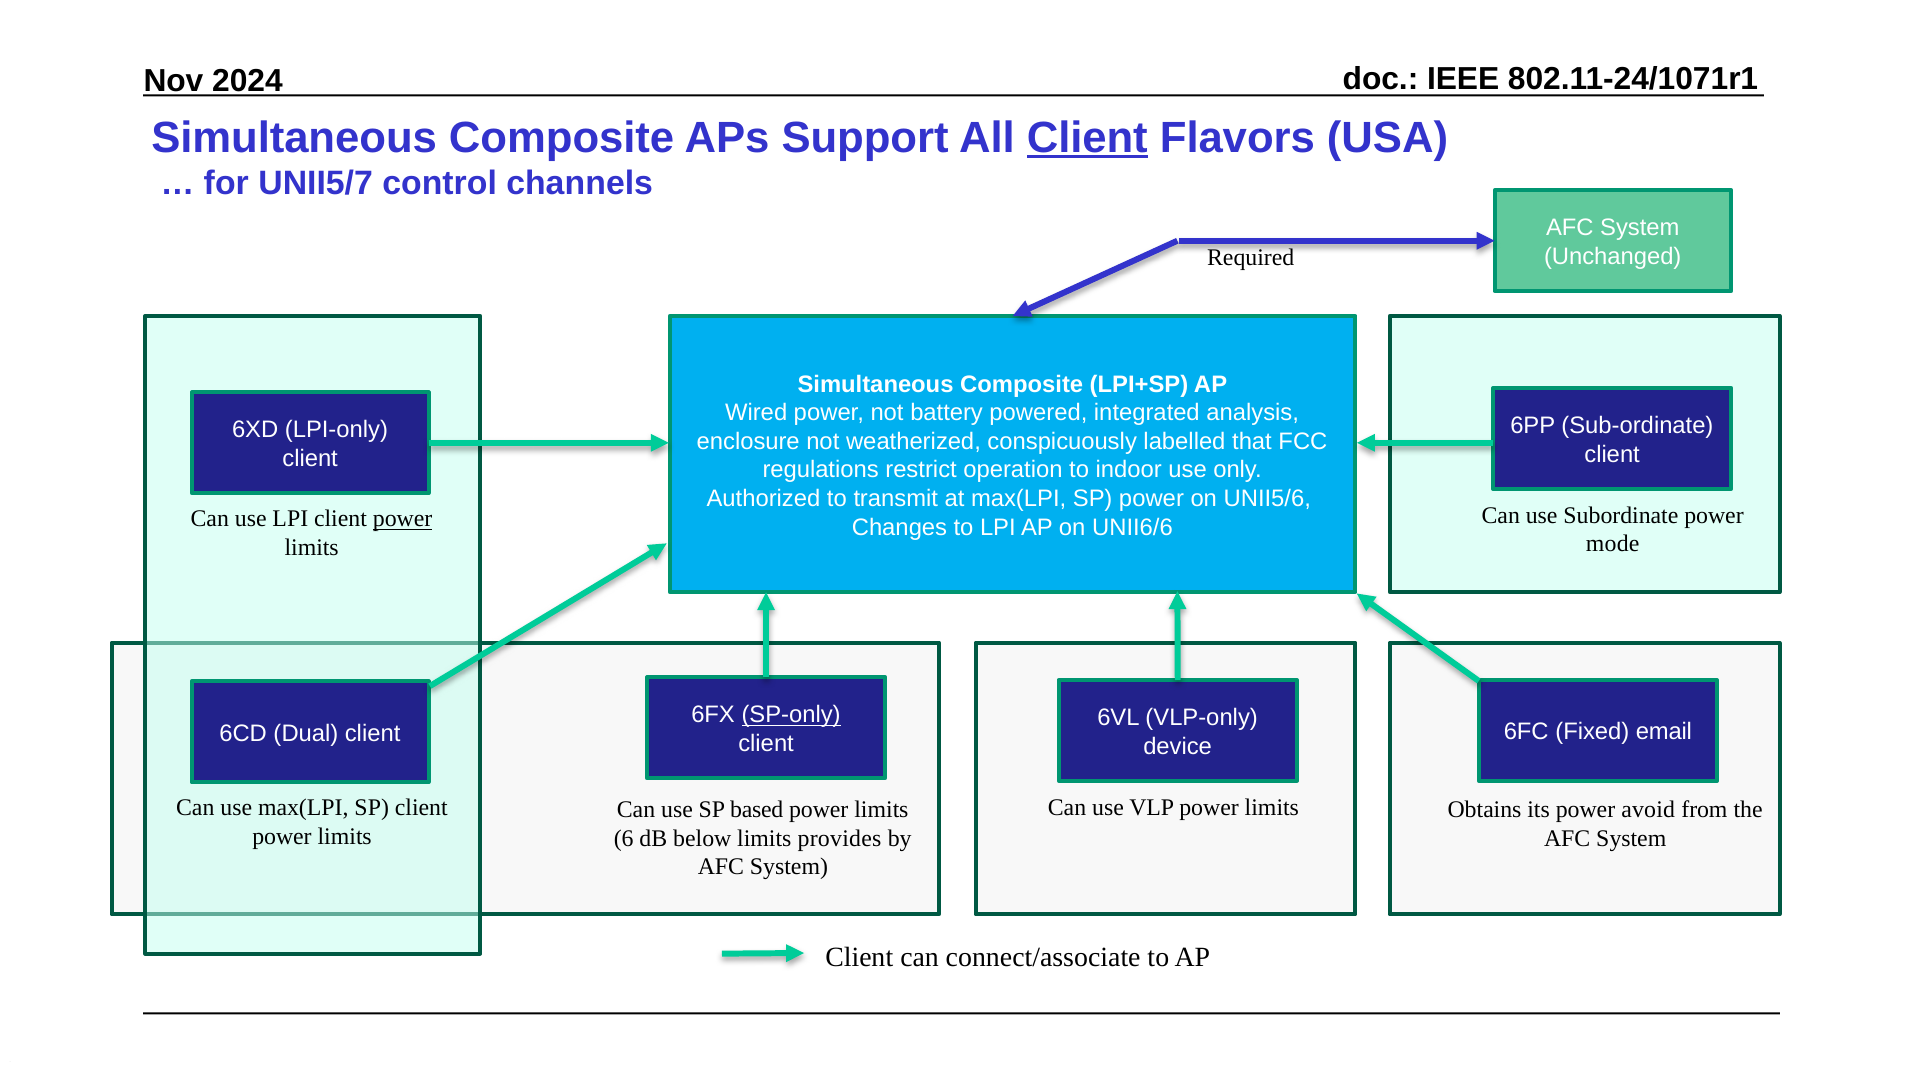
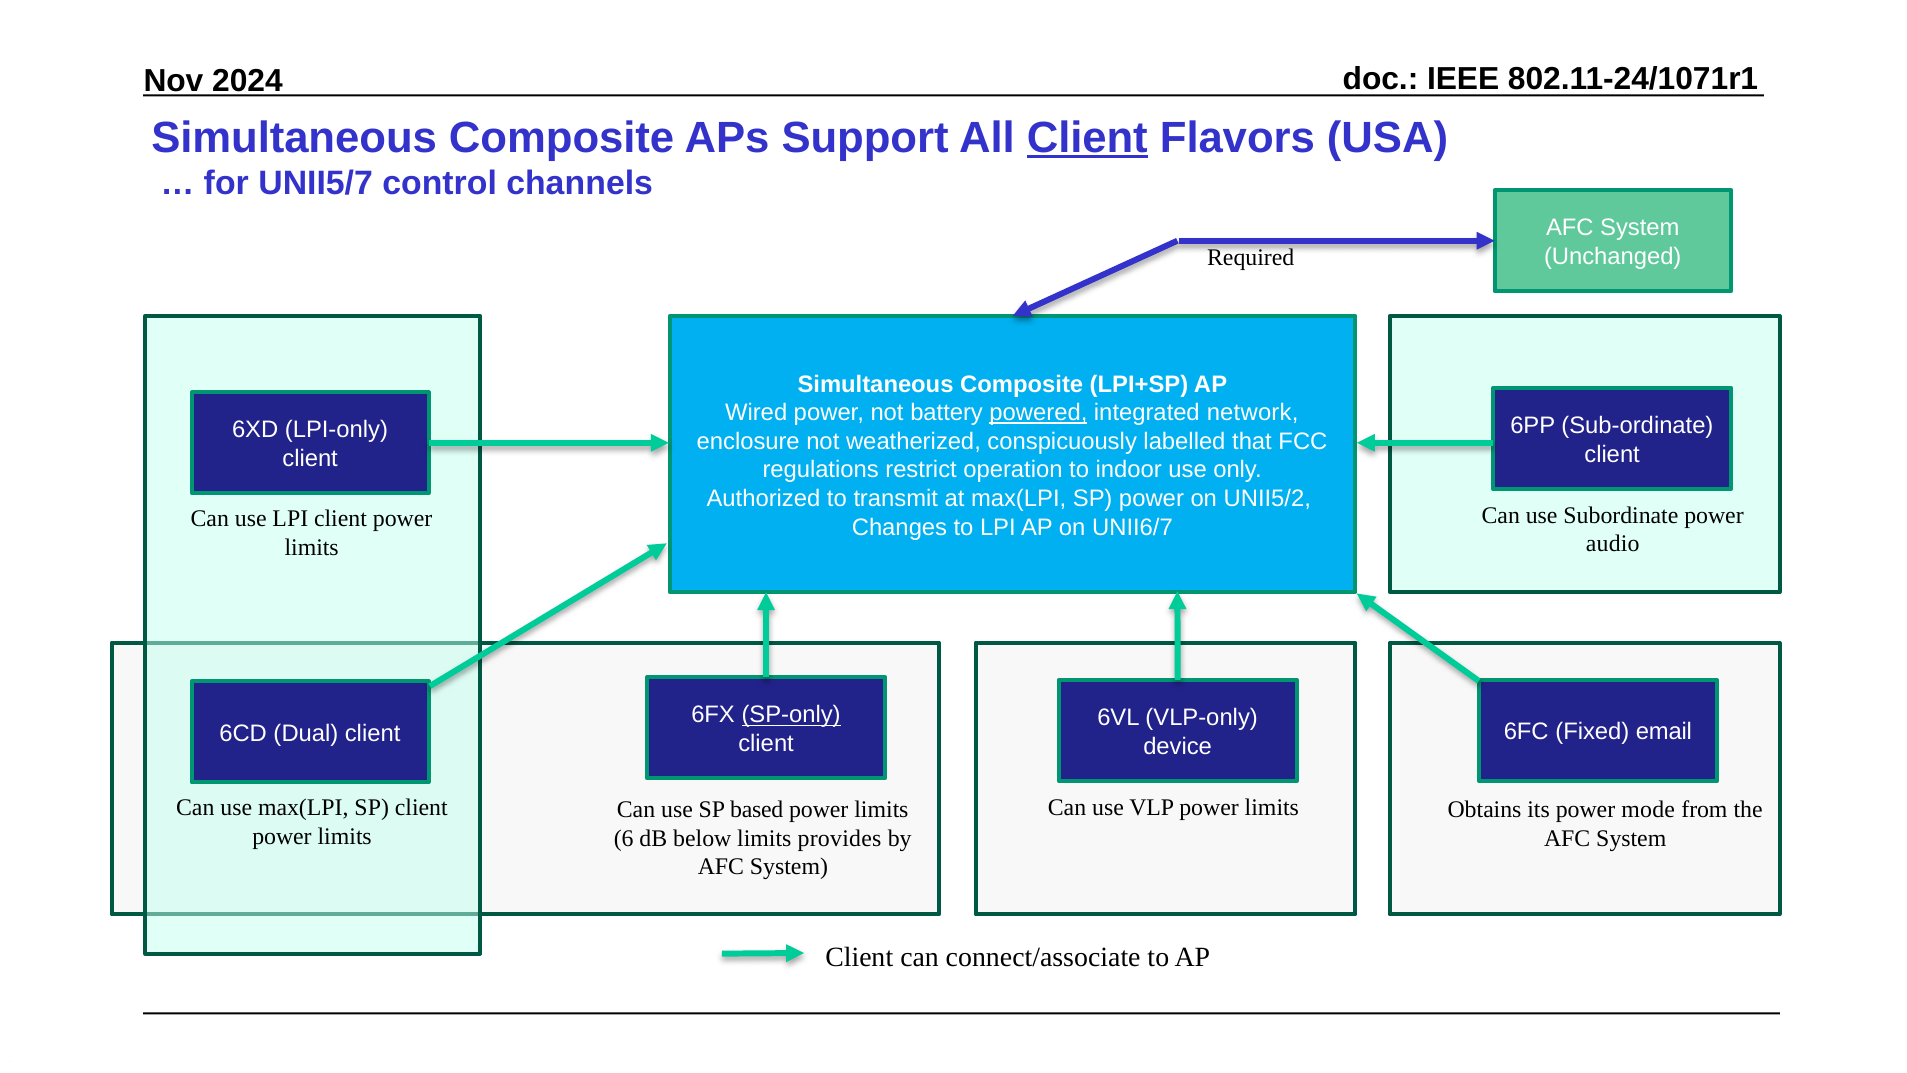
powered underline: none -> present
analysis: analysis -> network
UNII5/6: UNII5/6 -> UNII5/2
power at (403, 519) underline: present -> none
UNII6/6: UNII6/6 -> UNII6/7
mode: mode -> audio
avoid: avoid -> mode
